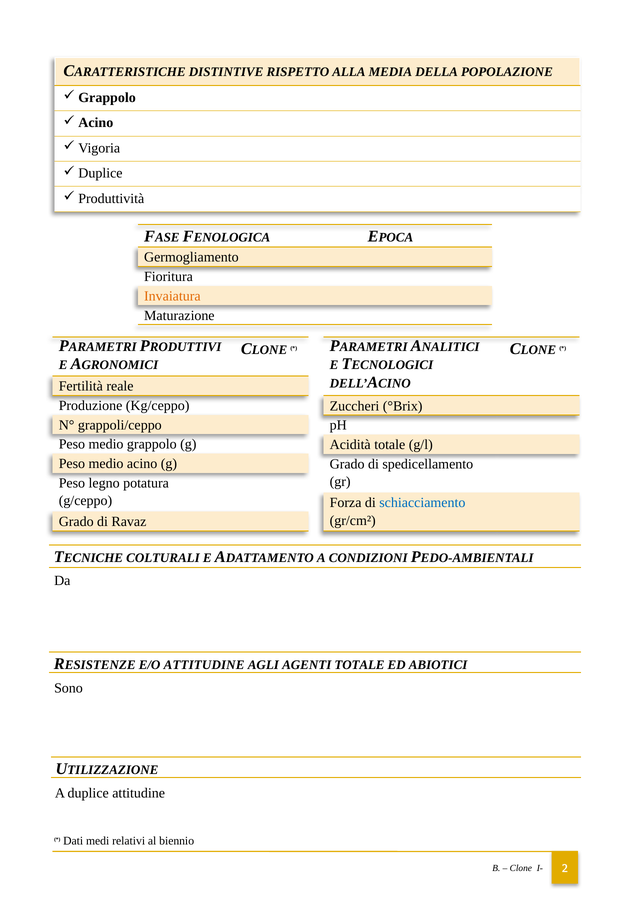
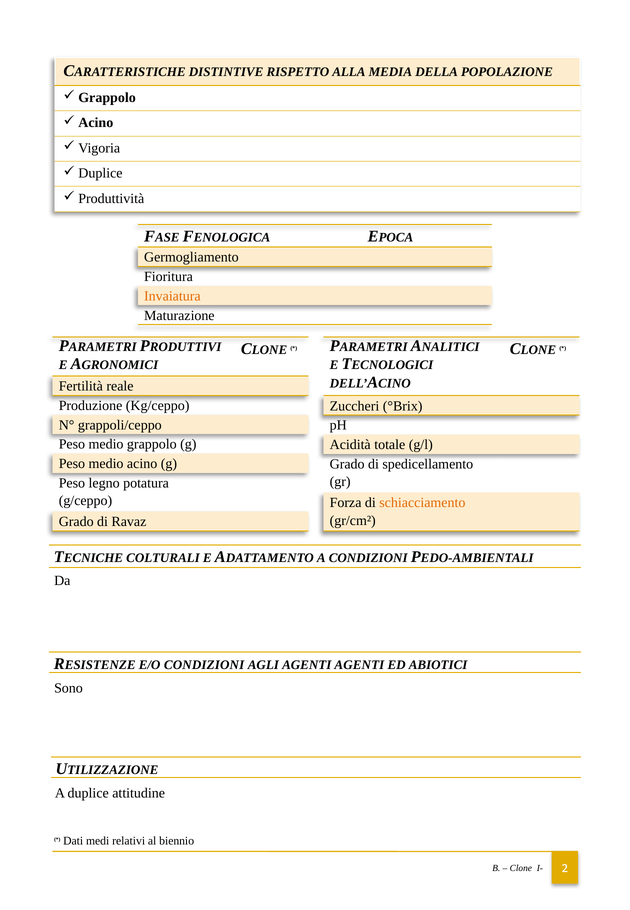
schiacciamento colour: blue -> orange
E/O ATTITUDINE: ATTITUDINE -> CONDIZIONI
AGENTI TOTALE: TOTALE -> AGENTI
